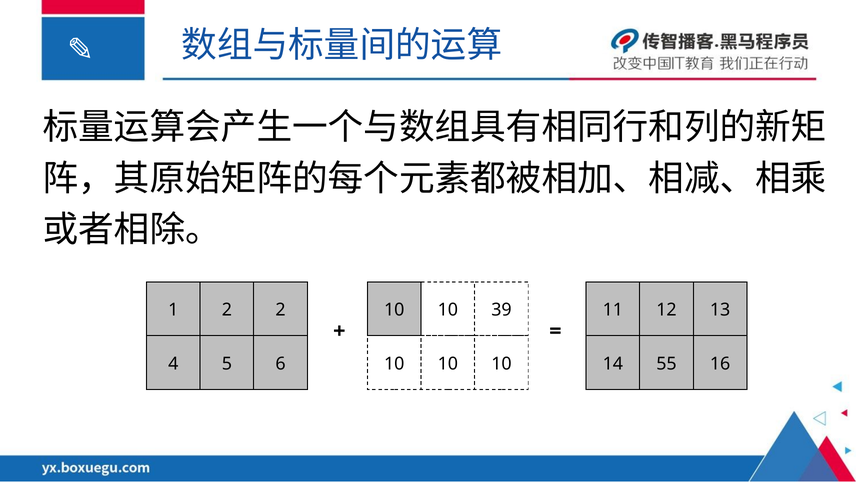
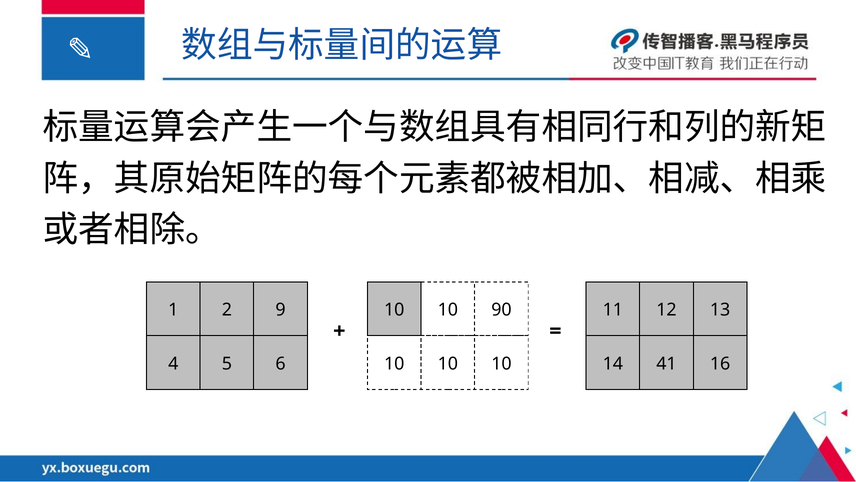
2 2: 2 -> 9
39: 39 -> 90
55: 55 -> 41
